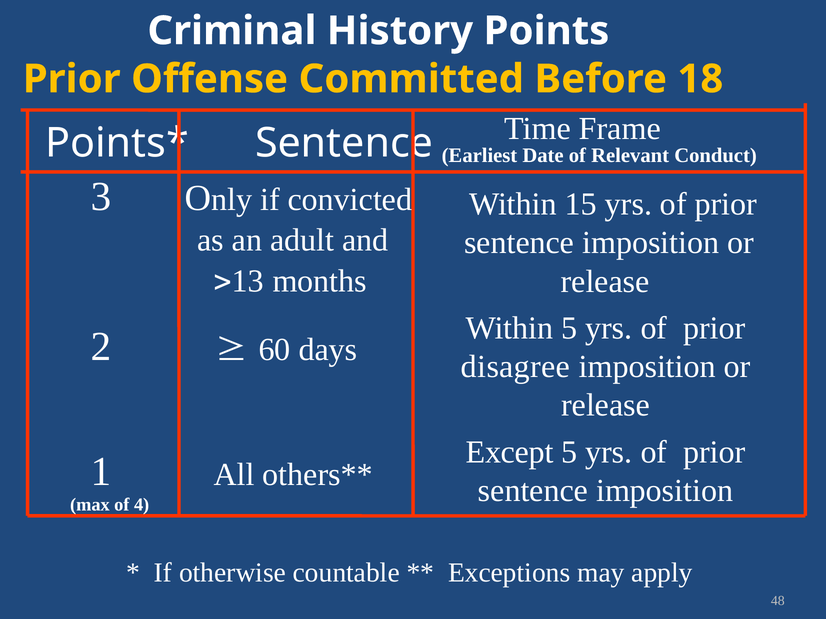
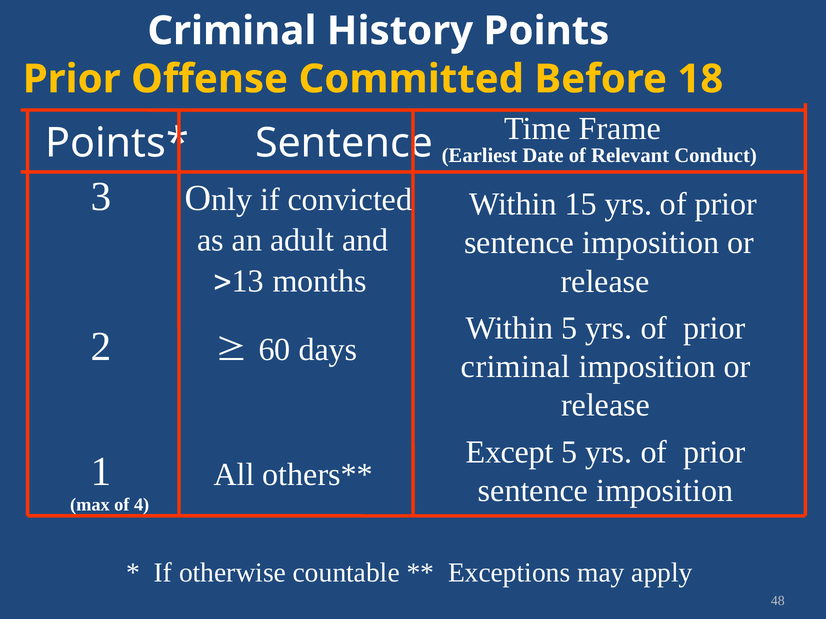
disagree at (516, 367): disagree -> criminal
